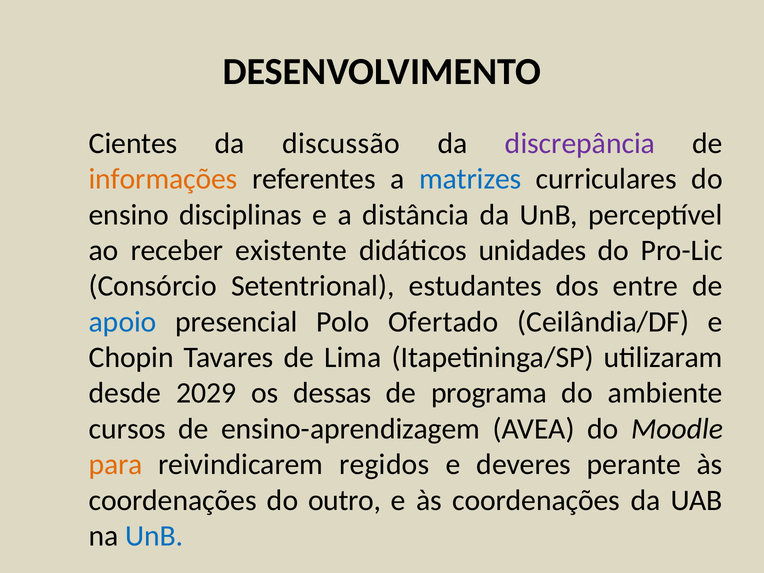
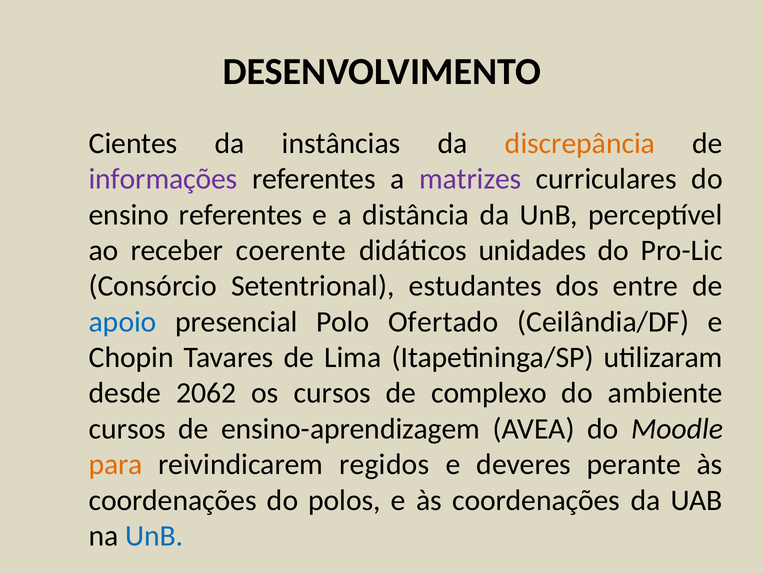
discussão: discussão -> instâncias
discrepância colour: purple -> orange
informações colour: orange -> purple
matrizes colour: blue -> purple
ensino disciplinas: disciplinas -> referentes
existente: existente -> coerente
2029: 2029 -> 2062
os dessas: dessas -> cursos
programa: programa -> complexo
outro: outro -> polos
